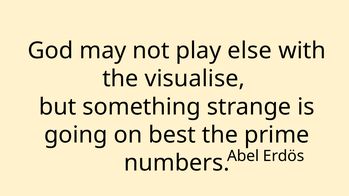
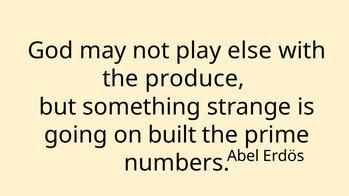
visualise: visualise -> produce
best: best -> built
